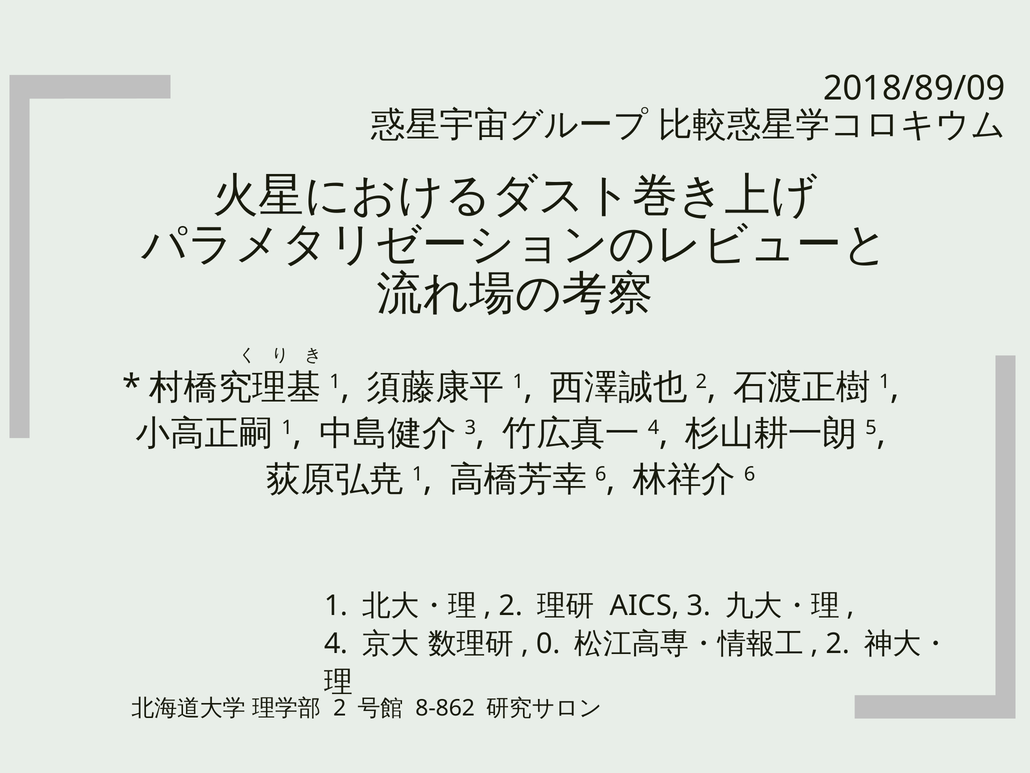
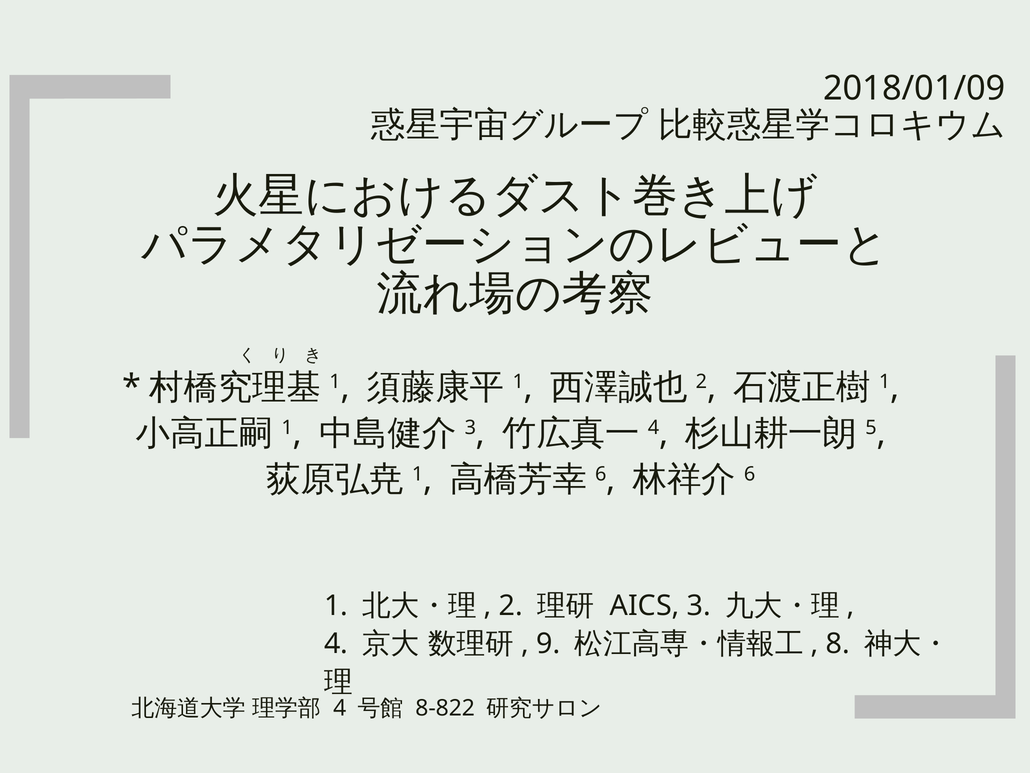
2018/89/09: 2018/89/09 -> 2018/01/09
0: 0 -> 9
2 at (838, 644): 2 -> 8
2 at (340, 708): 2 -> 4
8-862: 8-862 -> 8-822
